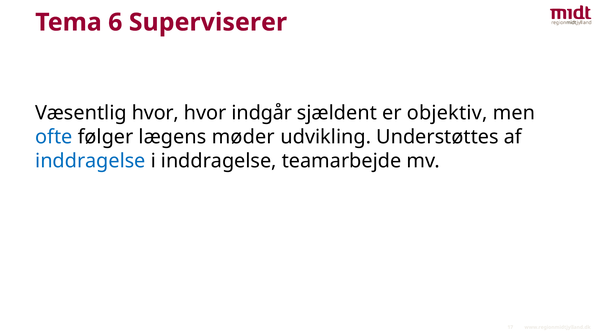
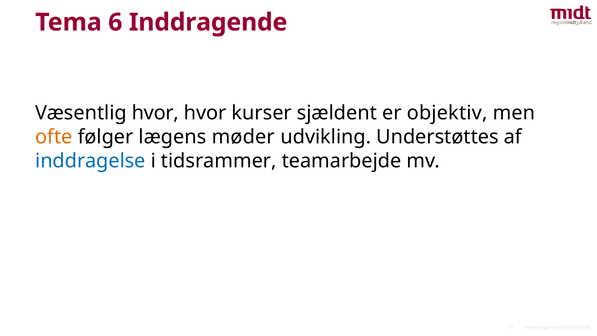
Superviserer: Superviserer -> Inddragende
indgår: indgår -> kurser
ofte colour: blue -> orange
i inddragelse: inddragelse -> tidsrammer
